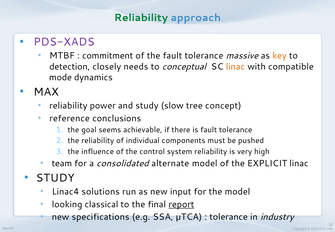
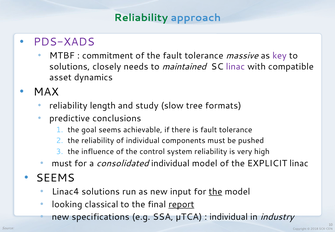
key colour: orange -> purple
detection at (70, 67): detection -> solutions
conceptual: conceptual -> maintained
linac at (235, 67) colour: orange -> purple
mode: mode -> asset
power: power -> length
concept: concept -> formats
reference: reference -> predictive
team at (62, 163): team -> must
consolidated alternate: alternate -> individual
STUDY at (55, 178): STUDY -> SEEMS
the at (215, 192) underline: none -> present
tolerance at (229, 217): tolerance -> individual
